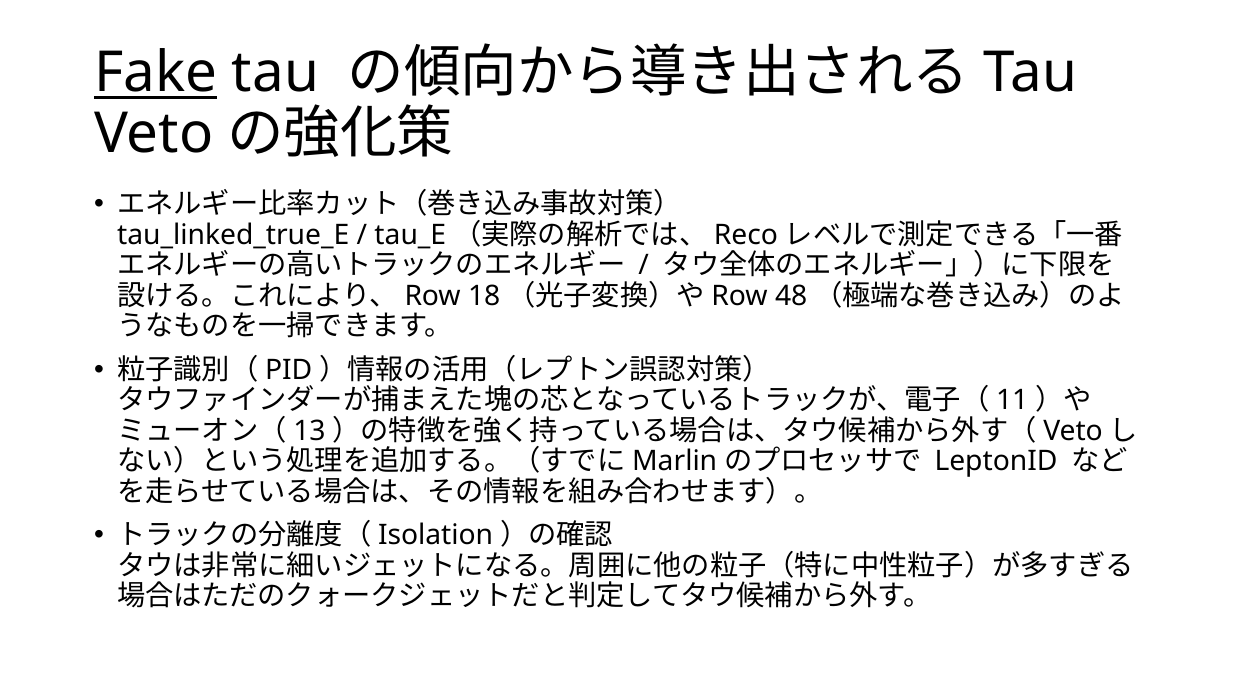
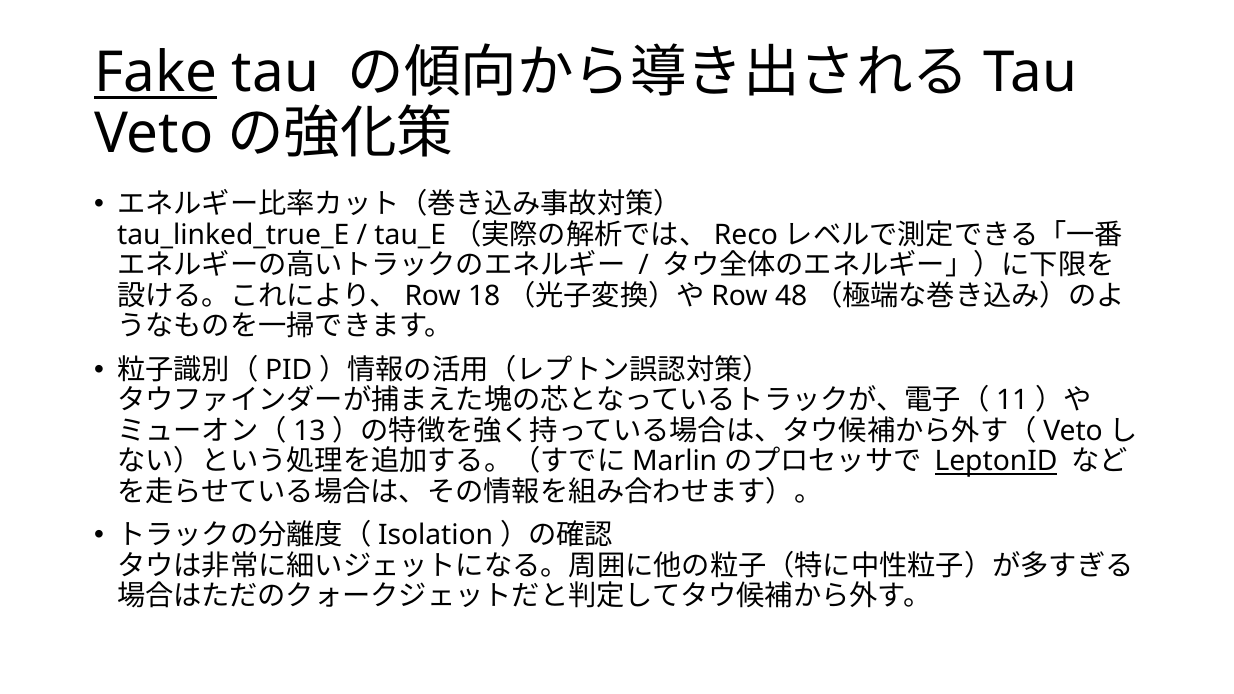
LeptonID underline: none -> present
